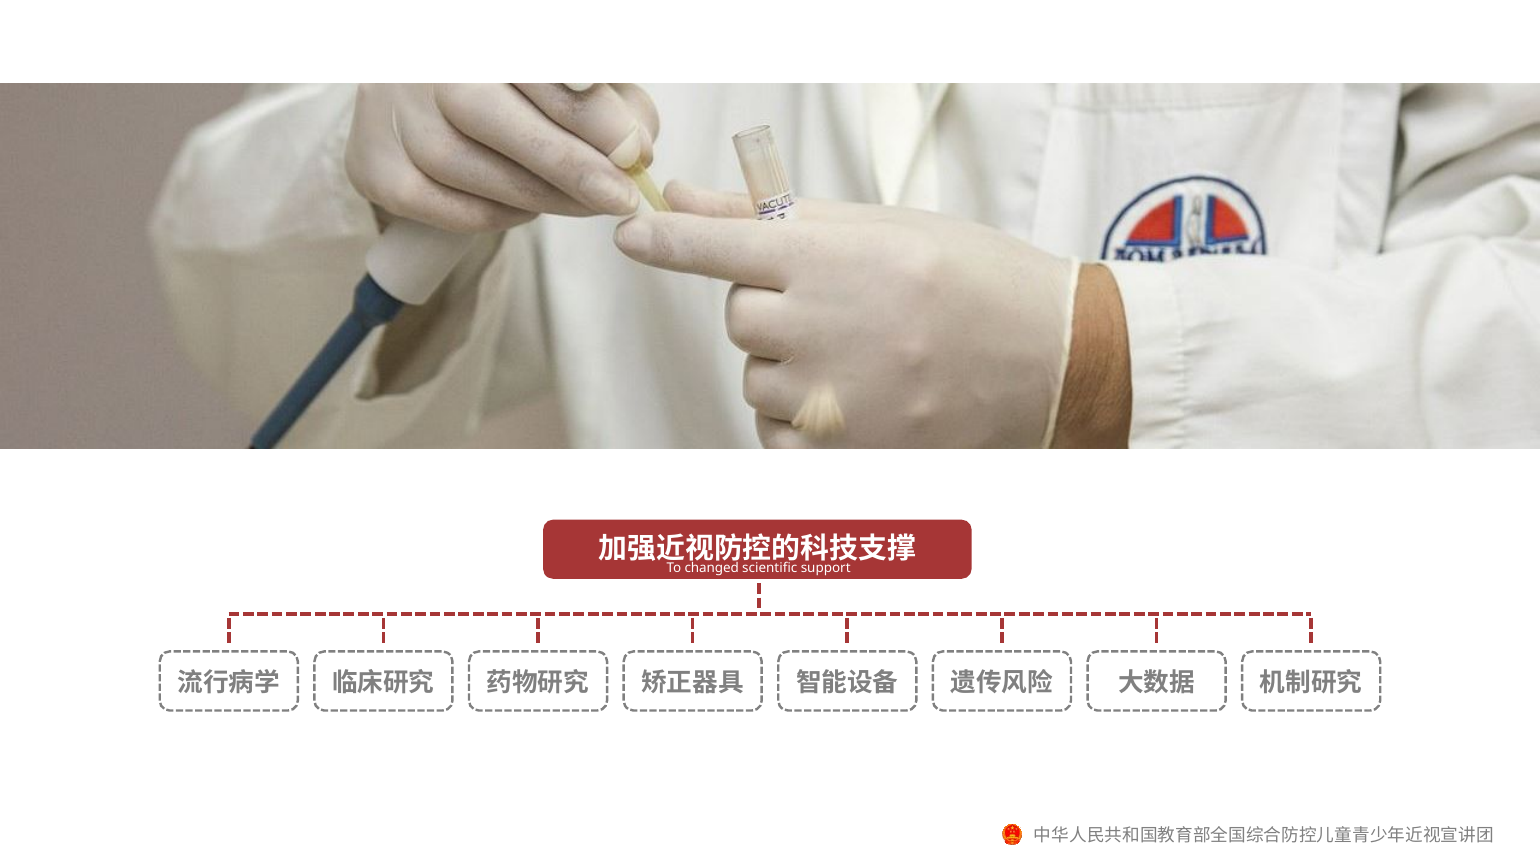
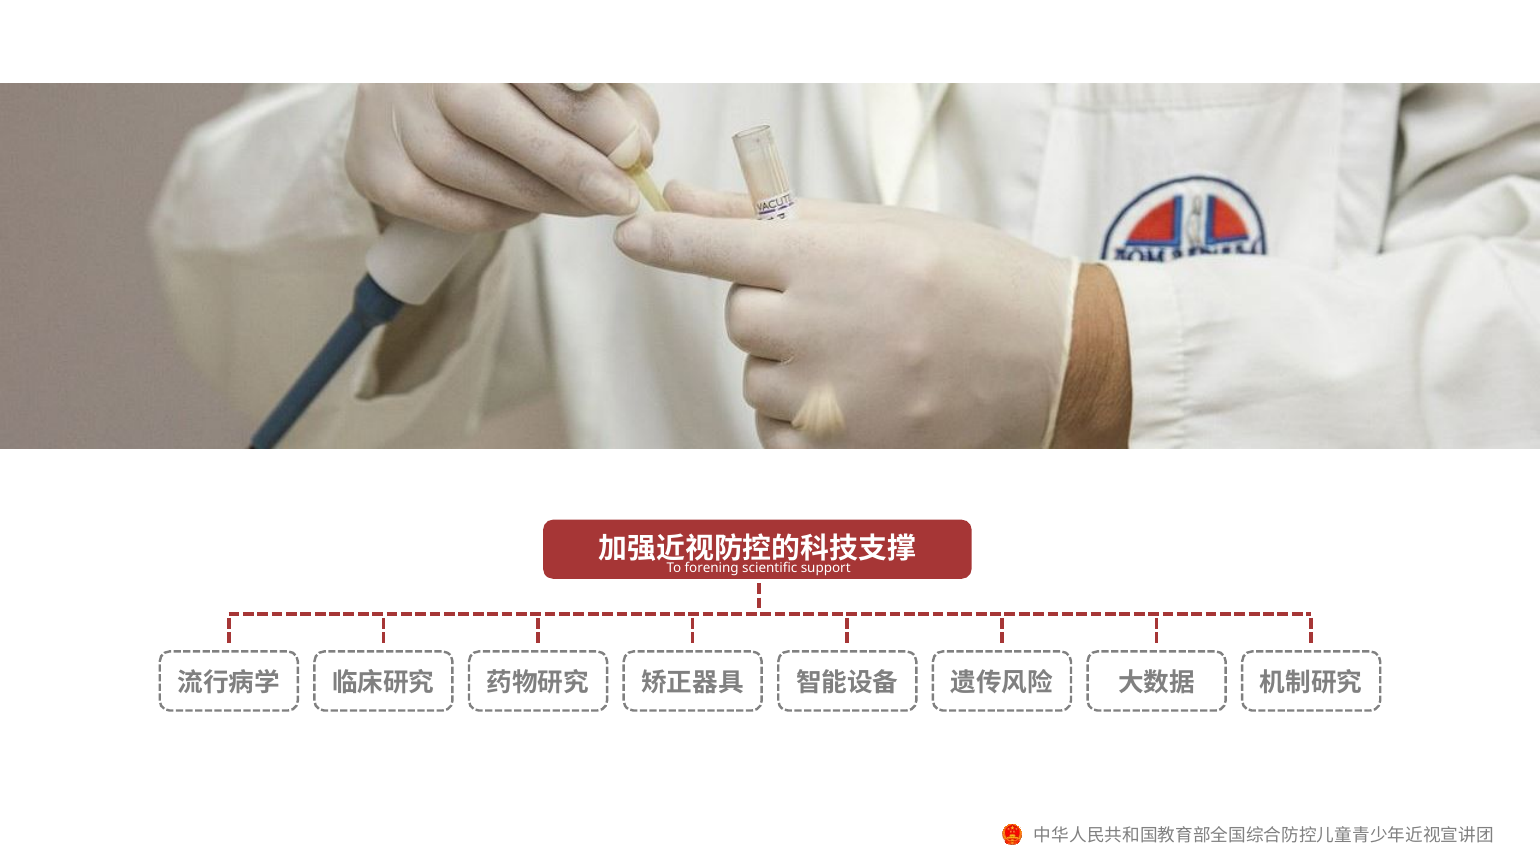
changed: changed -> forening
